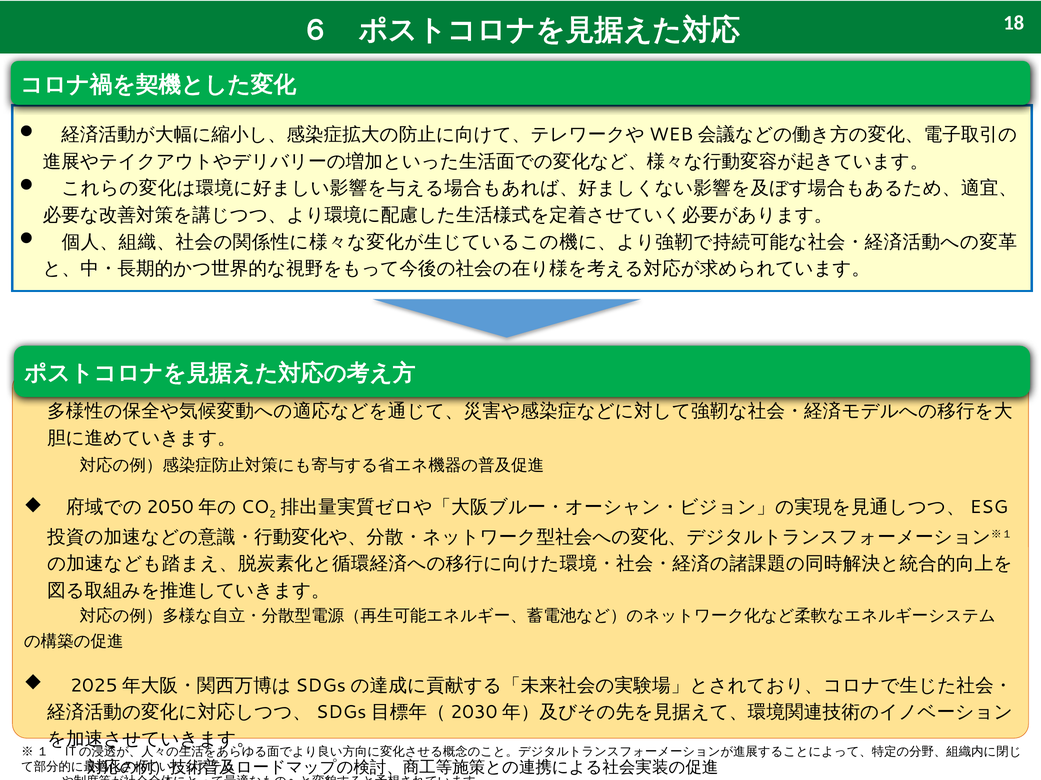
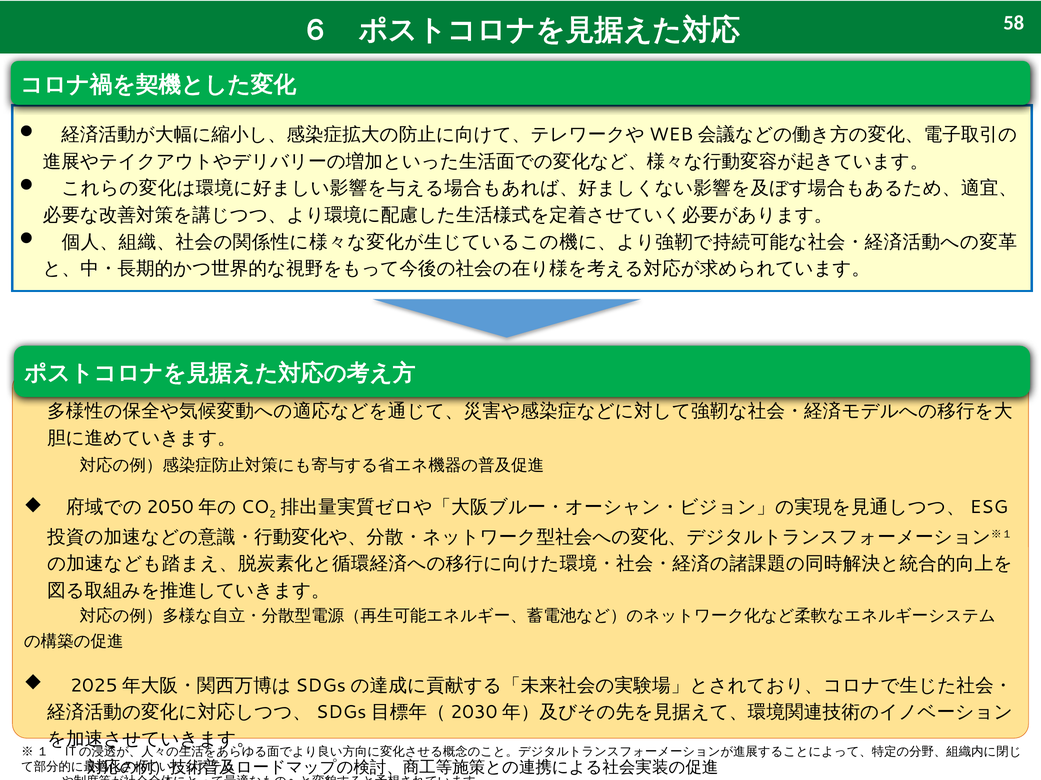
18: 18 -> 58
